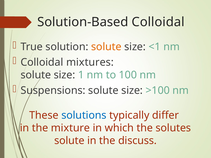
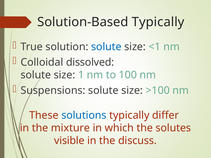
Solution-Based Colloidal: Colloidal -> Typically
solute at (106, 47) colour: orange -> blue
mixtures: mixtures -> dissolved
solute at (69, 141): solute -> visible
